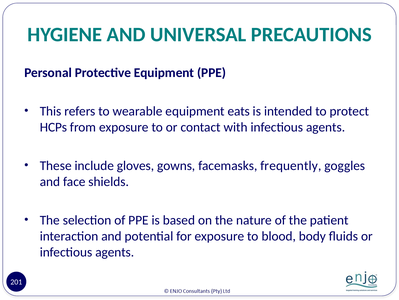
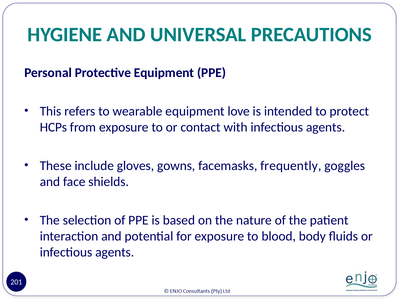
eats: eats -> love
